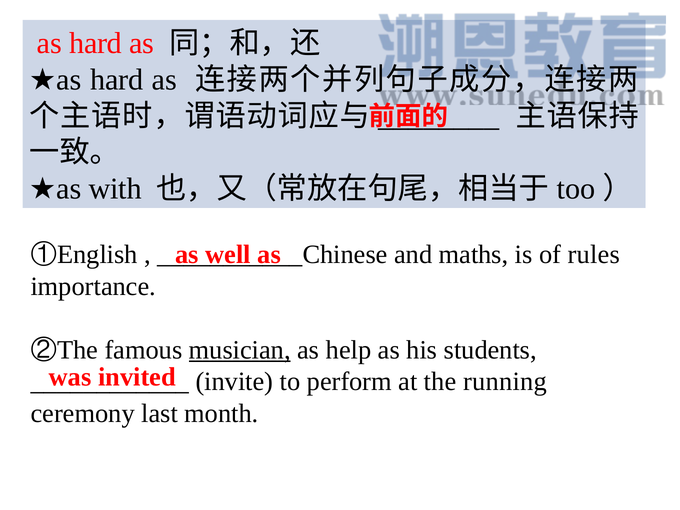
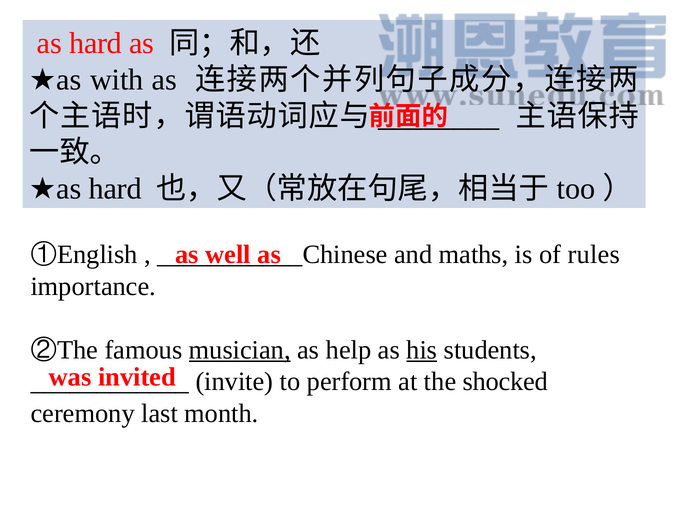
★as hard: hard -> with
★as with: with -> hard
his underline: none -> present
running: running -> shocked
